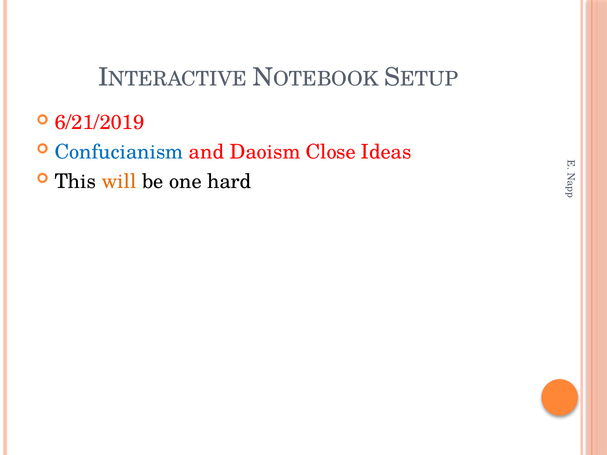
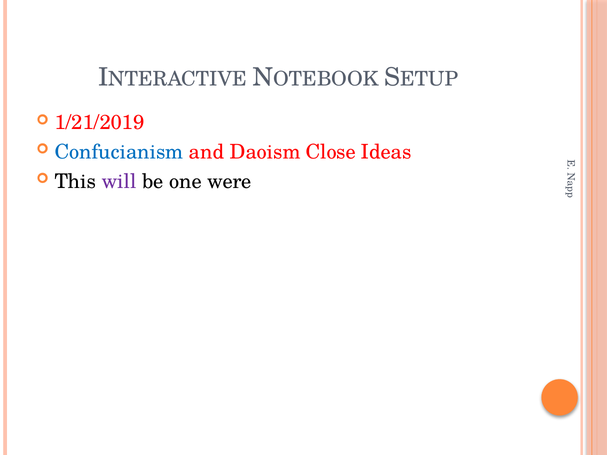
6/21/2019: 6/21/2019 -> 1/21/2019
will colour: orange -> purple
hard: hard -> were
